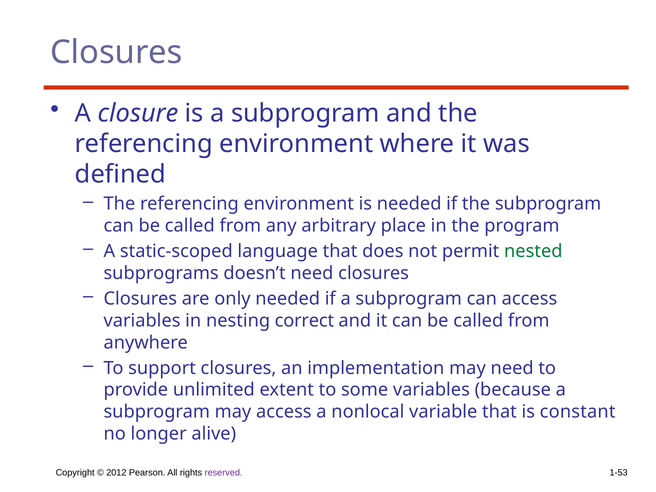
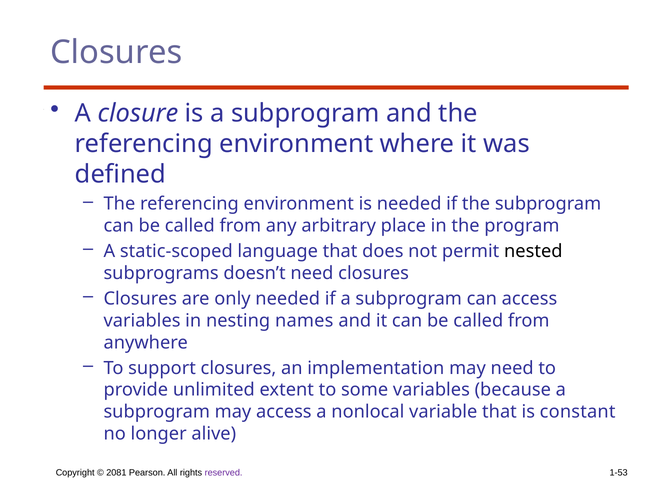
nested colour: green -> black
correct: correct -> names
2012: 2012 -> 2081
